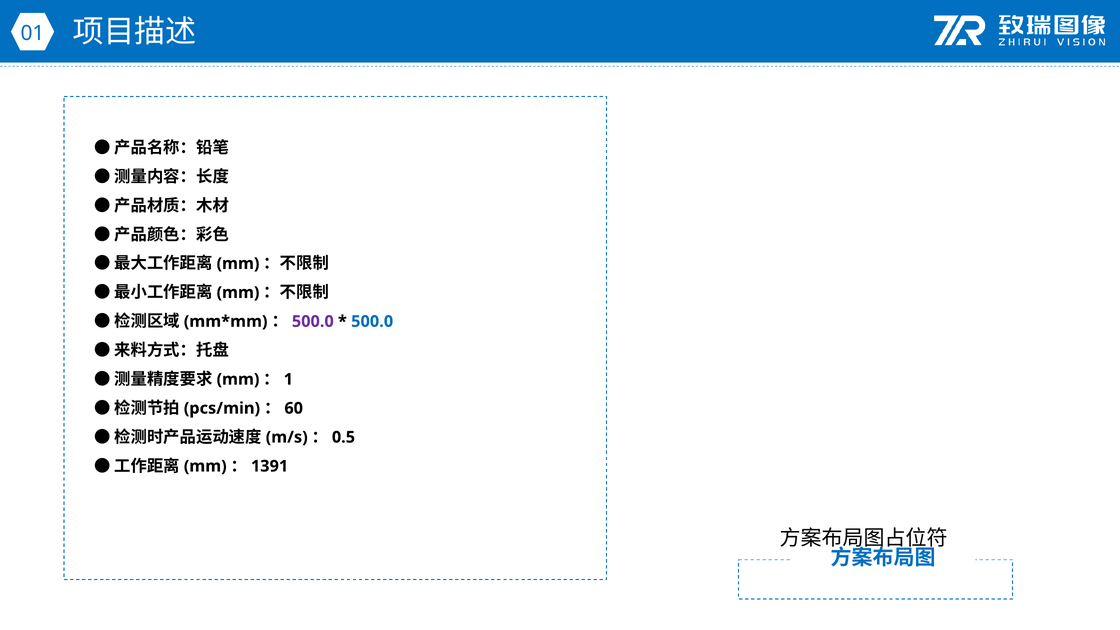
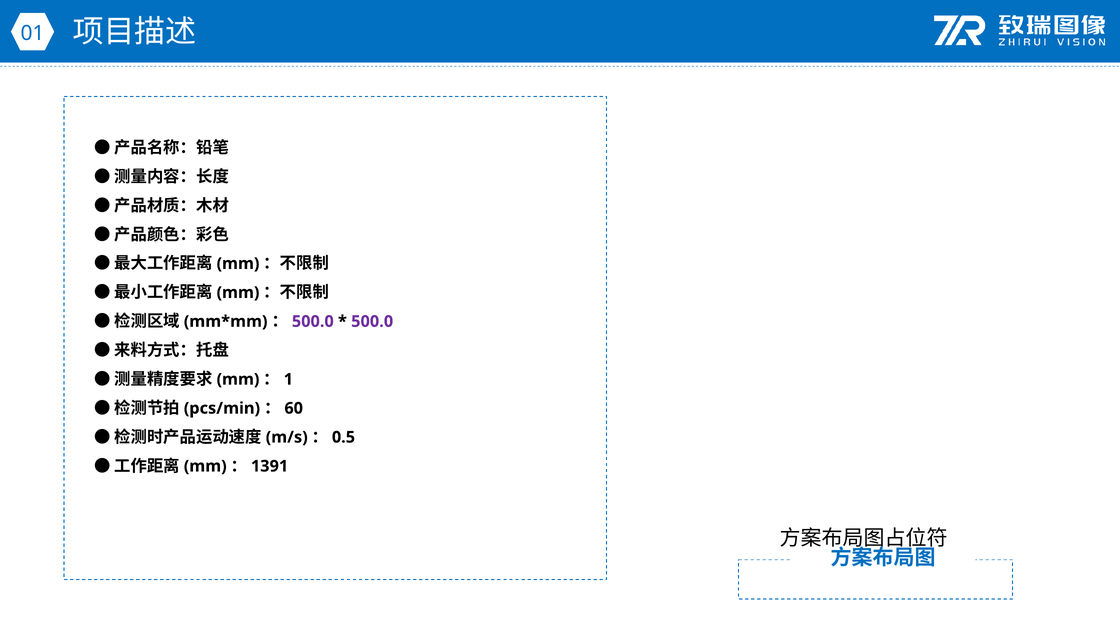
500.0 at (372, 321) colour: blue -> purple
